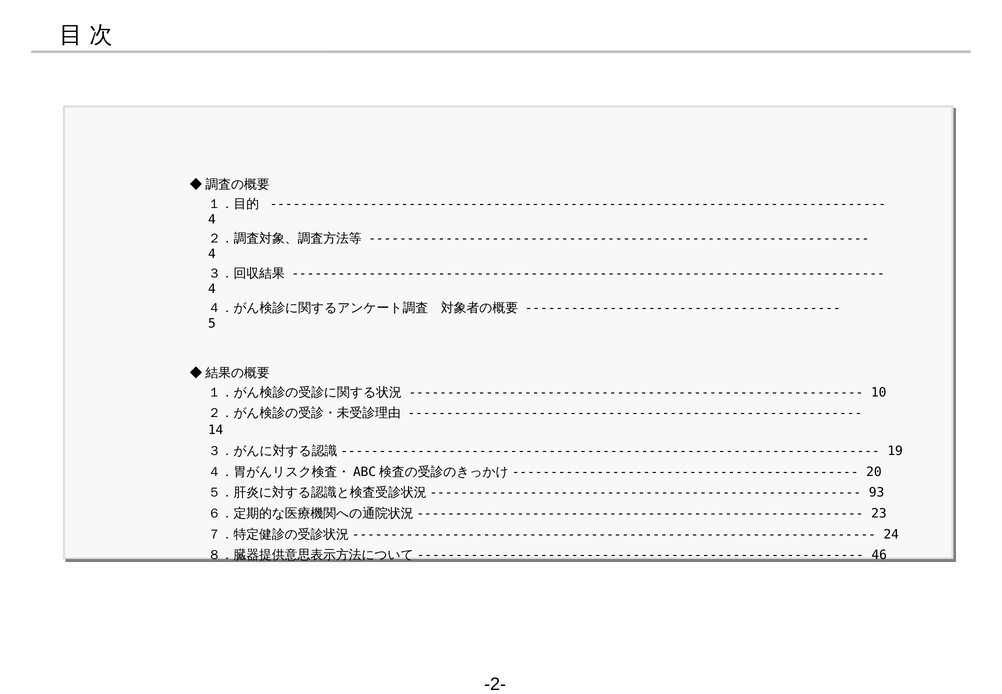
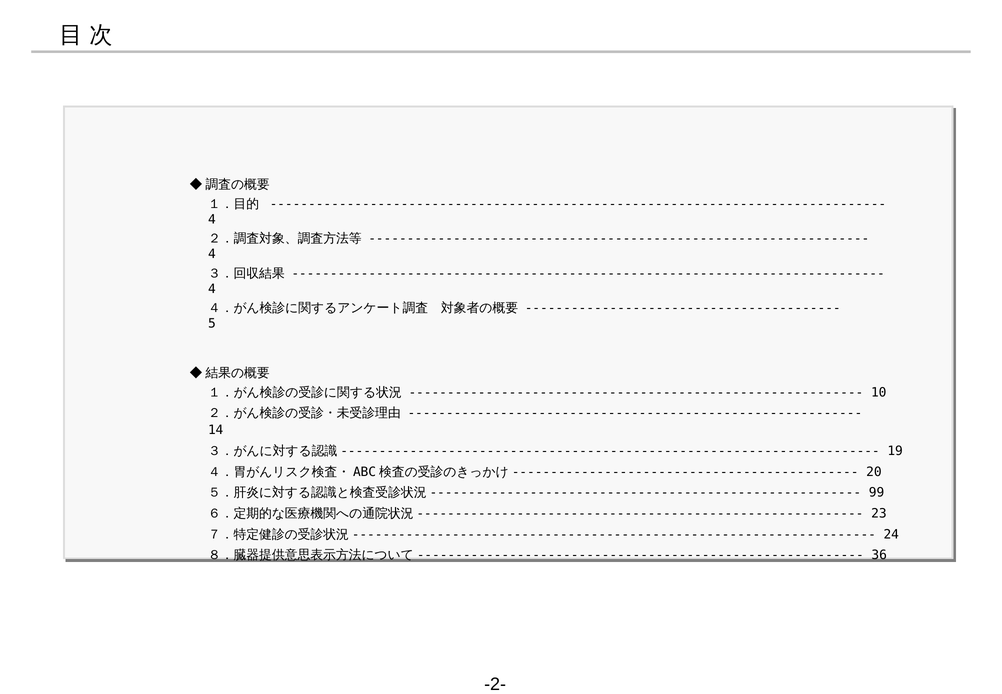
93: 93 -> 99
46: 46 -> 36
